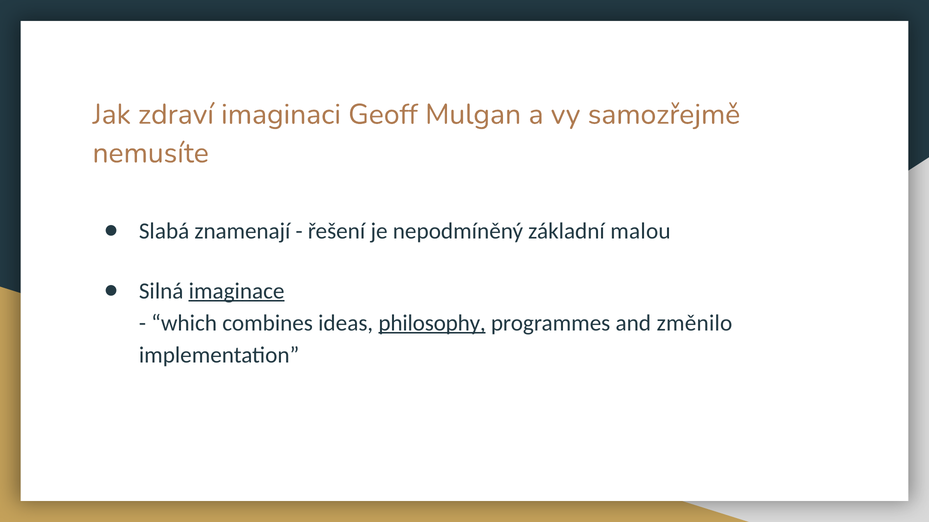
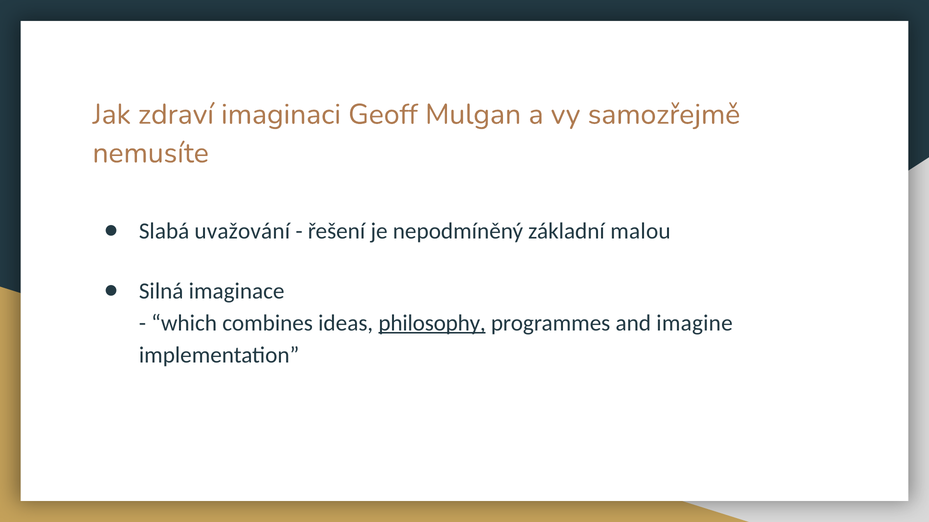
znamenají: znamenají -> uvažování
imaginace underline: present -> none
změnilo: změnilo -> imagine
